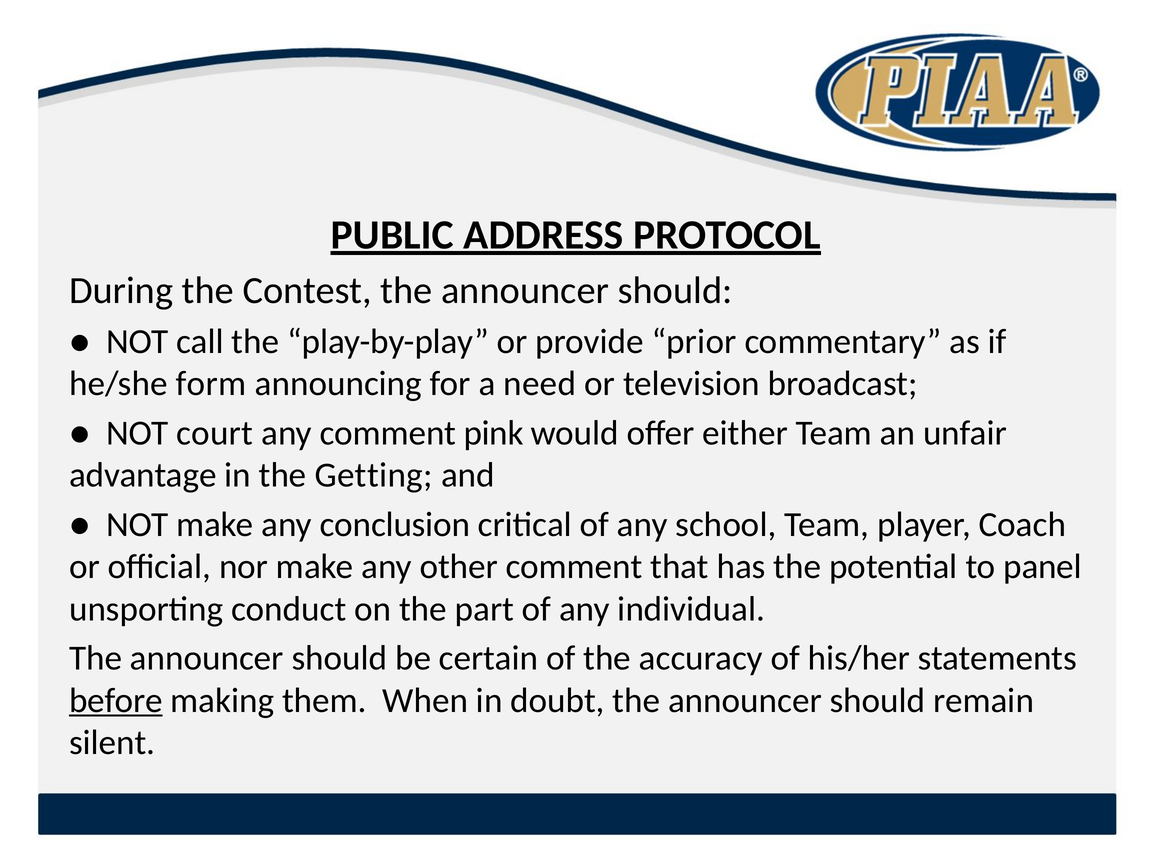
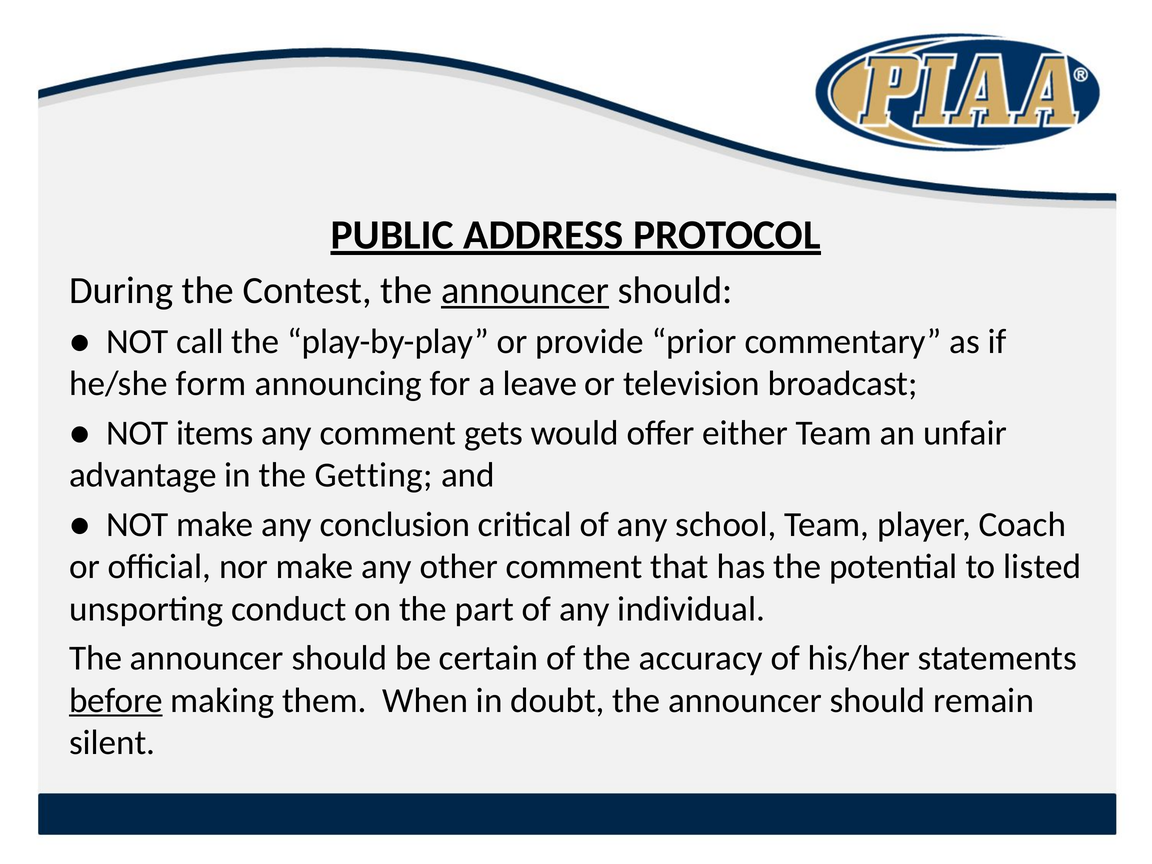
announcer at (525, 291) underline: none -> present
need: need -> leave
court: court -> items
pink: pink -> gets
panel: panel -> listed
